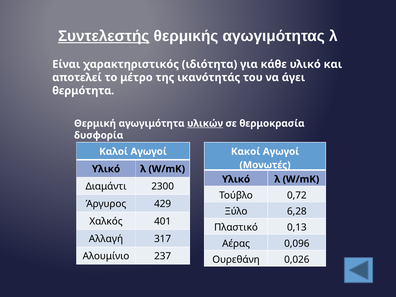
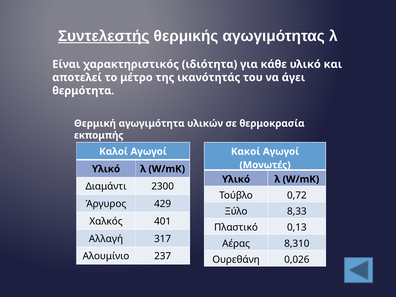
υλικών underline: present -> none
δυσφορία: δυσφορία -> εκπομπής
6,28: 6,28 -> 8,33
0,096: 0,096 -> 8,310
